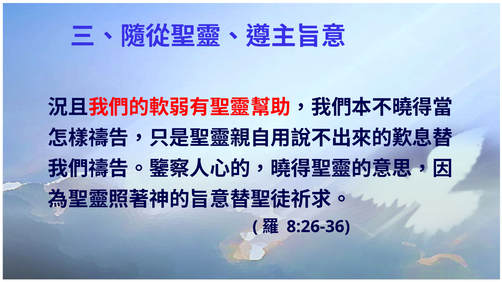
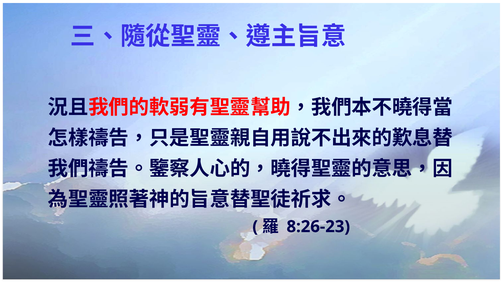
8:26-36: 8:26-36 -> 8:26-23
